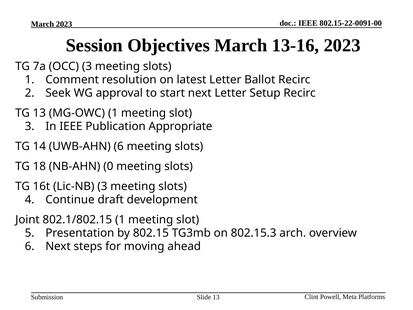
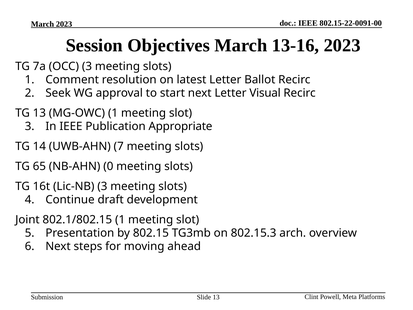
Setup: Setup -> Visual
UWB-AHN 6: 6 -> 7
18: 18 -> 65
